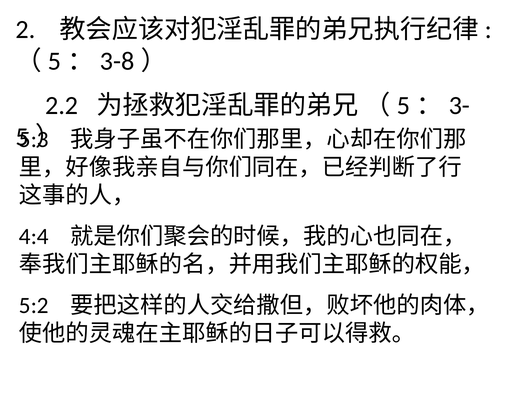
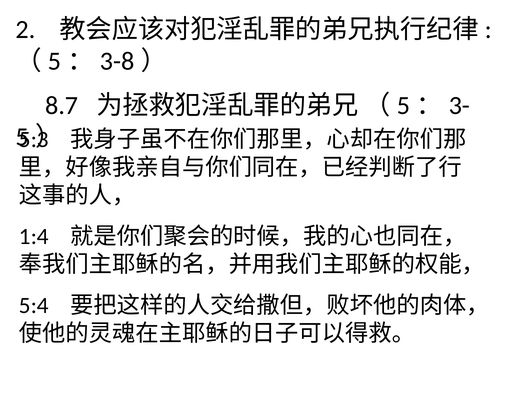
2.2: 2.2 -> 8.7
4:4: 4:4 -> 1:4
5:2: 5:2 -> 5:4
